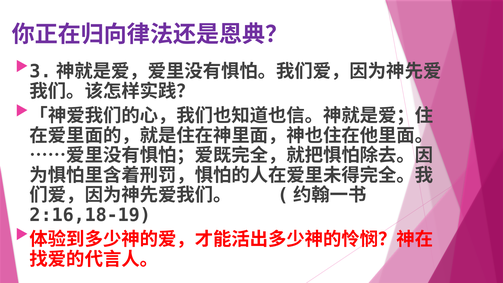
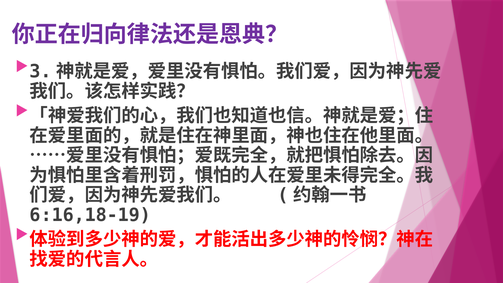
2:16,18-19: 2:16,18-19 -> 6:16,18-19
